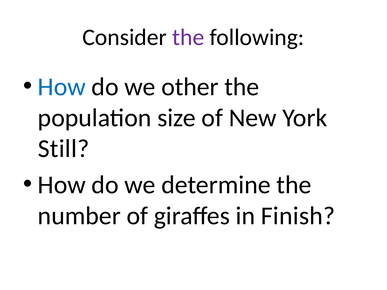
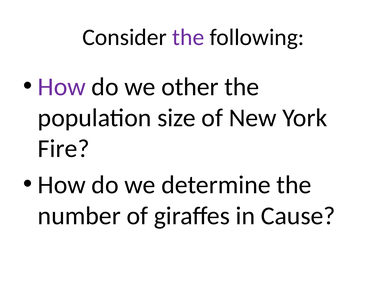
How at (62, 87) colour: blue -> purple
Still: Still -> Fire
Finish: Finish -> Cause
